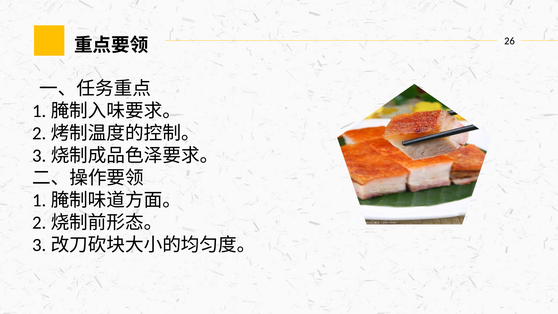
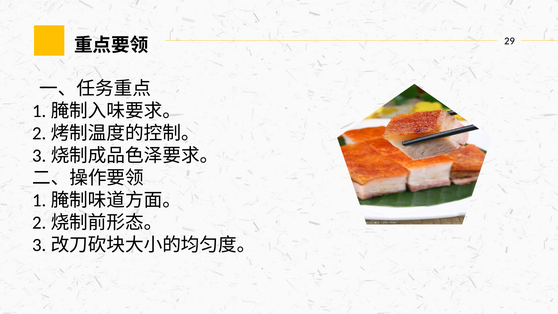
26: 26 -> 29
